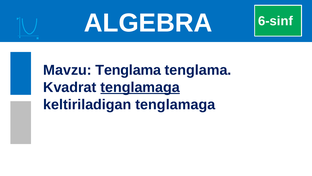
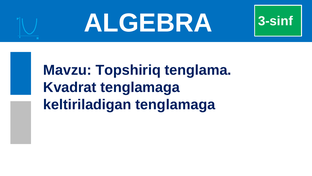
6-sinf: 6-sinf -> 3-sinf
Mavzu Tenglama: Tenglama -> Topshiriq
tenglamaga at (140, 87) underline: present -> none
